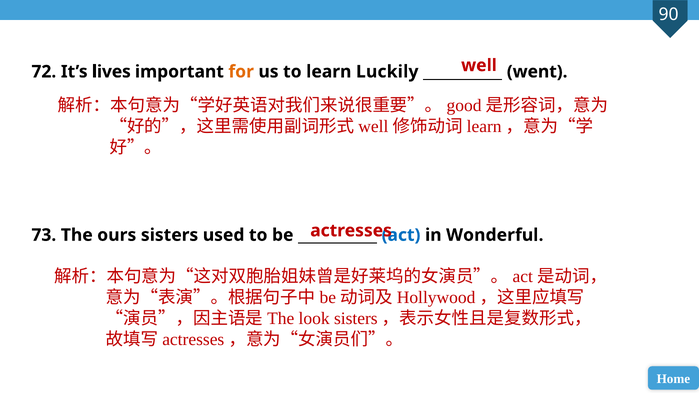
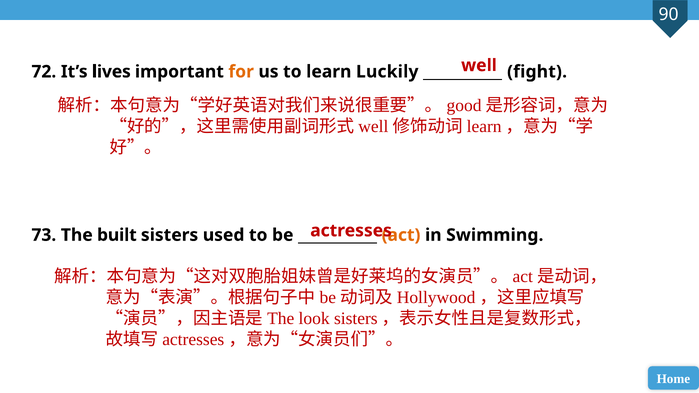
went: went -> fight
ours: ours -> built
act colour: blue -> orange
Wonderful: Wonderful -> Swimming
